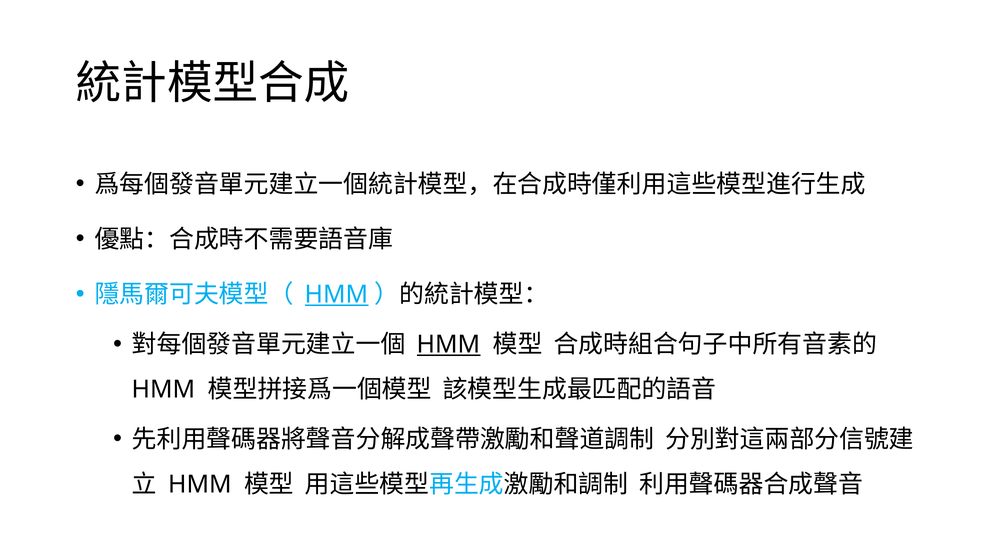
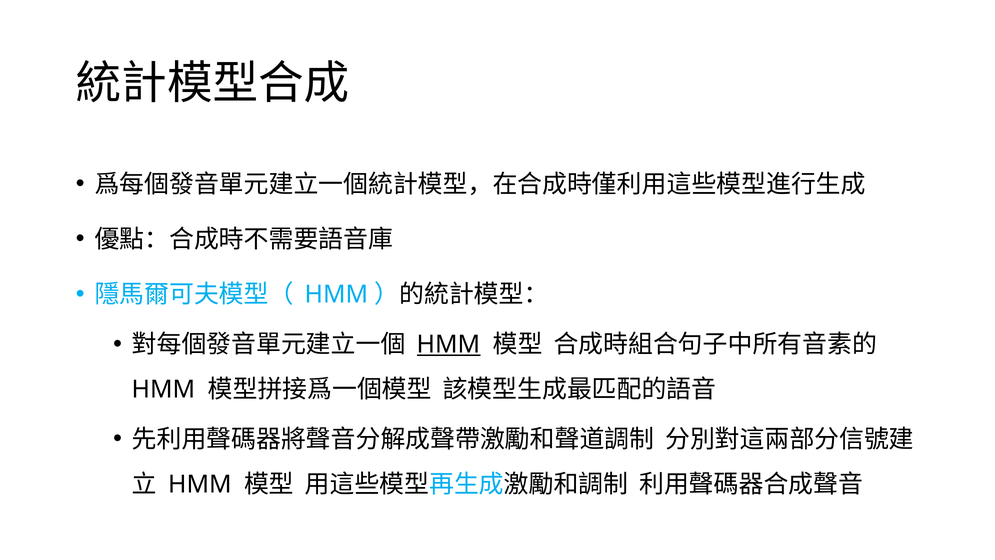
HMM at (337, 295) underline: present -> none
